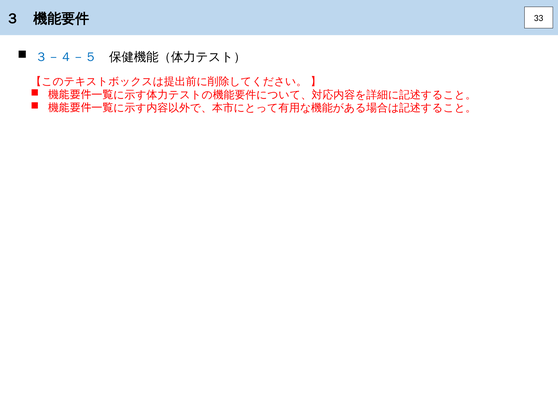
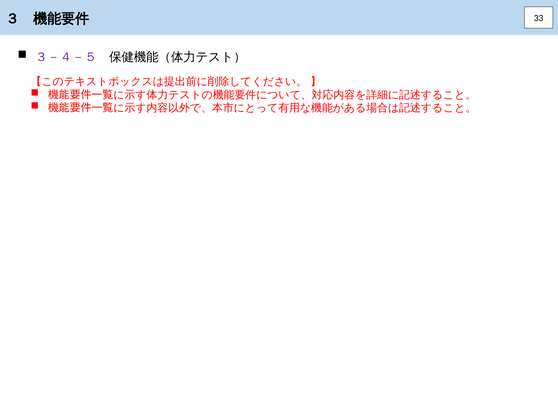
３－４－５ colour: blue -> purple
